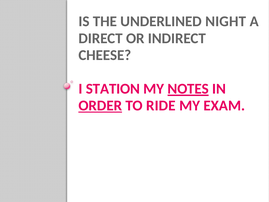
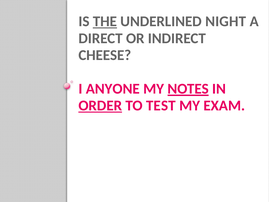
THE underline: none -> present
STATION: STATION -> ANYONE
RIDE: RIDE -> TEST
